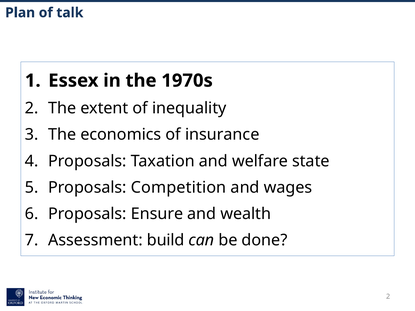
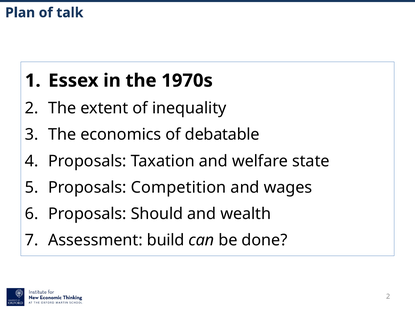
insurance: insurance -> debatable
Ensure: Ensure -> Should
